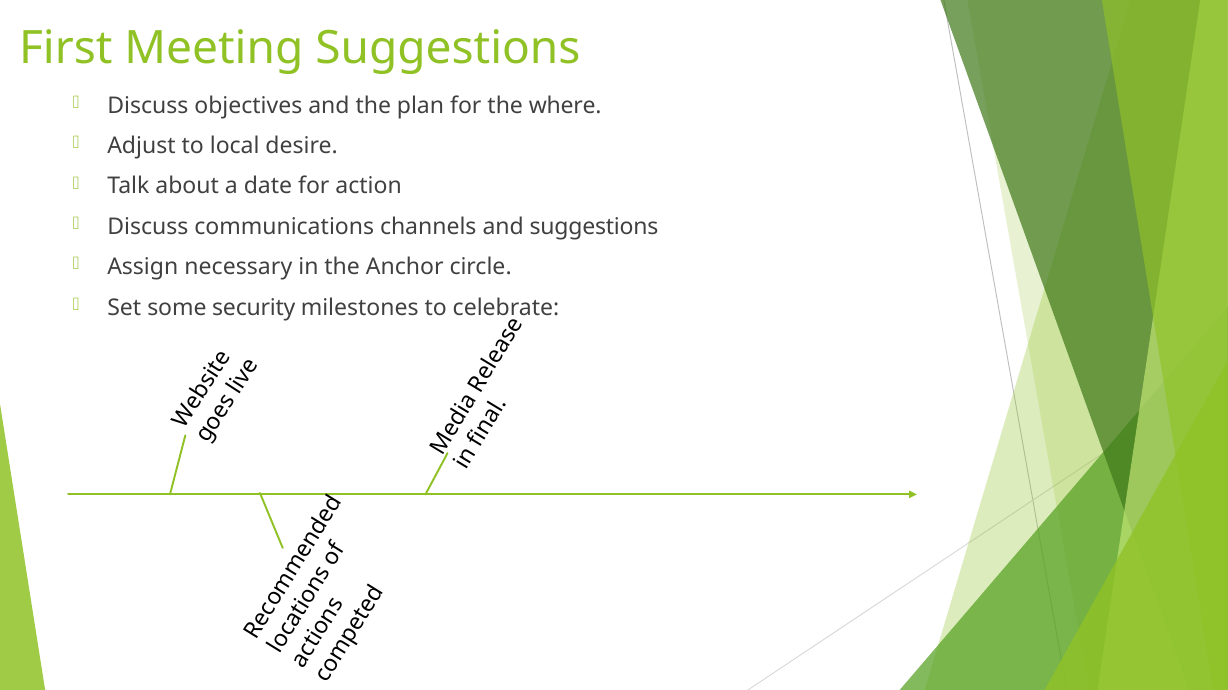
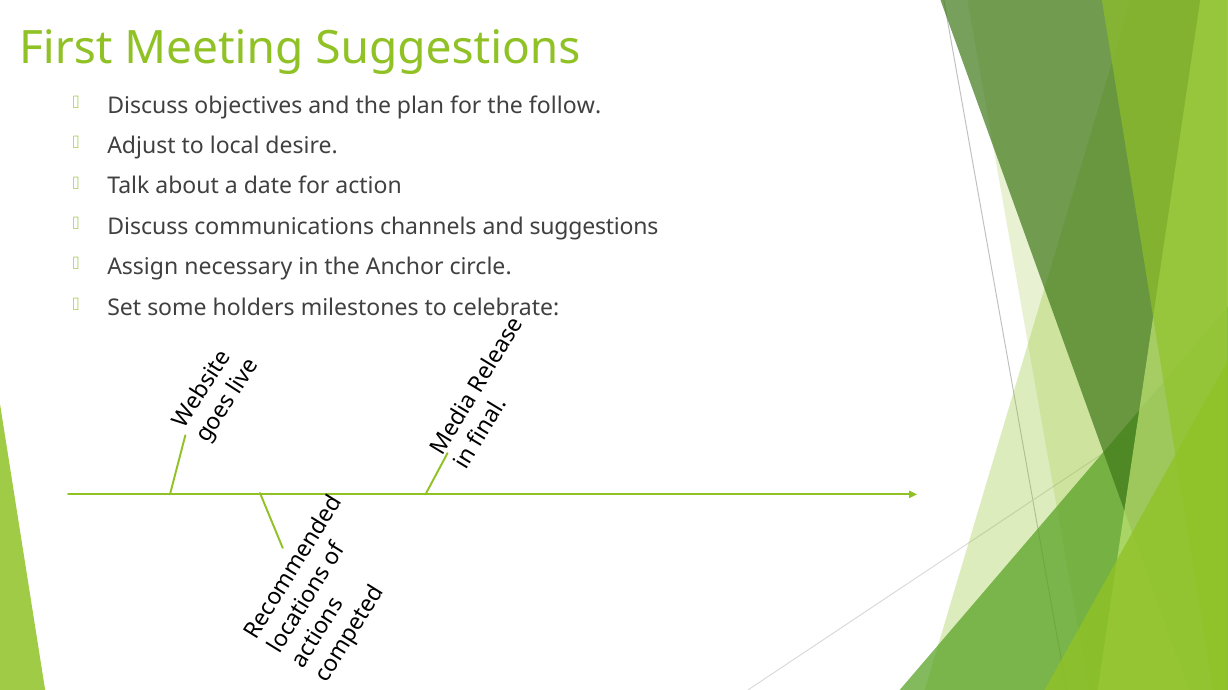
where: where -> follow
security: security -> holders
